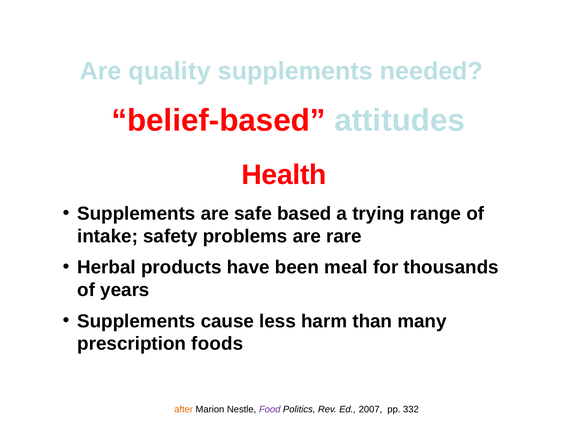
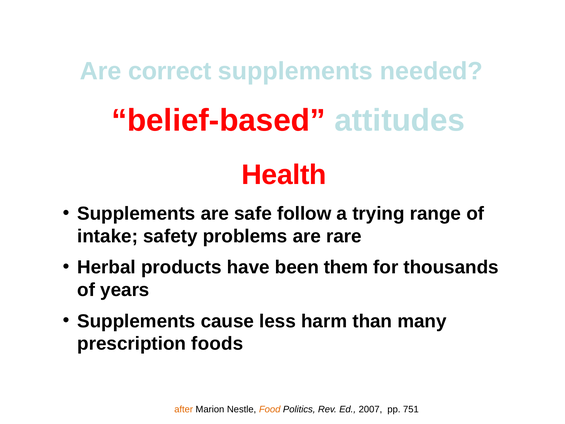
quality: quality -> correct
based: based -> follow
meal: meal -> them
Food colour: purple -> orange
332: 332 -> 751
